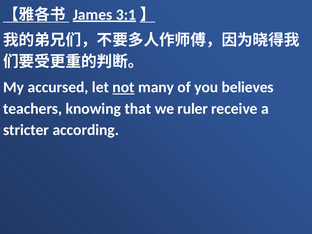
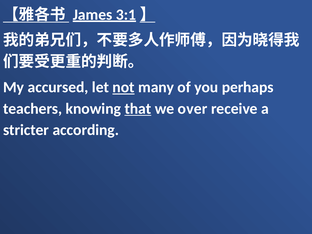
believes: believes -> perhaps
that underline: none -> present
ruler: ruler -> over
